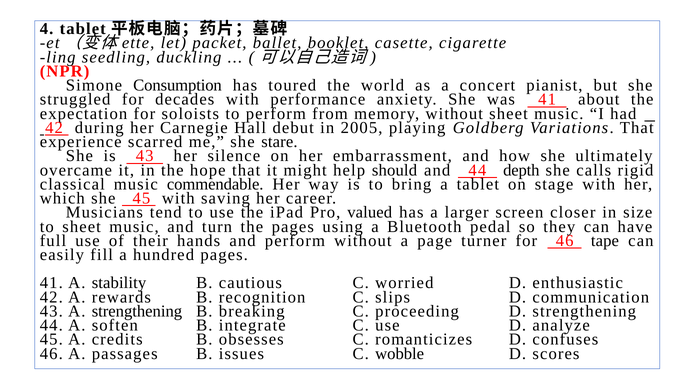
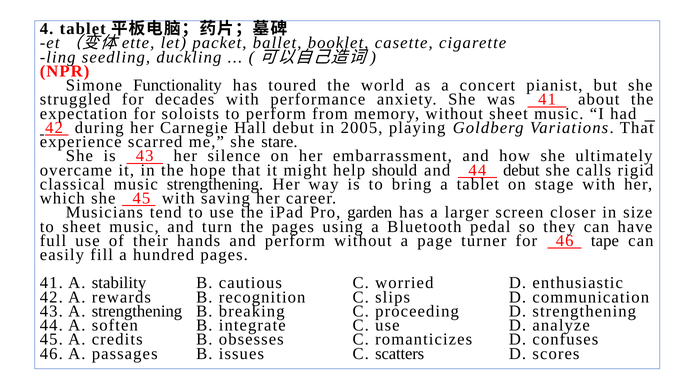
Consumption: Consumption -> Functionality
44 depth: depth -> debut
music commendable: commendable -> strengthening
valued: valued -> garden
wobble: wobble -> scatters
